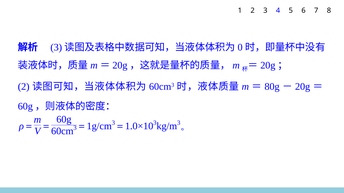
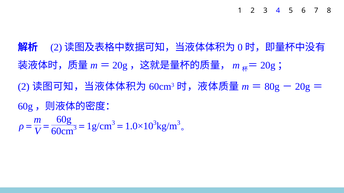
3 at (56, 47): 3 -> 2
